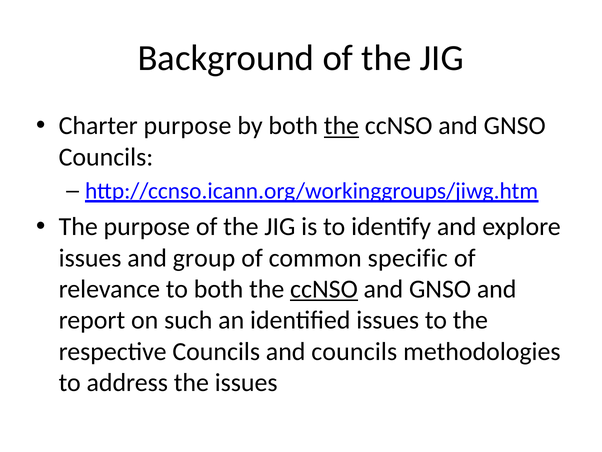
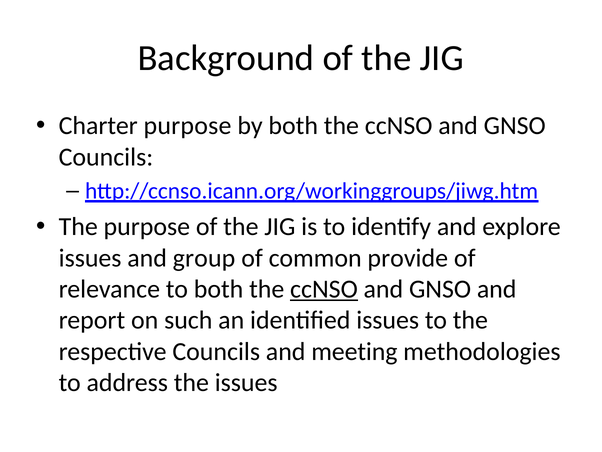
the at (341, 126) underline: present -> none
specific: specific -> provide
and councils: councils -> meeting
